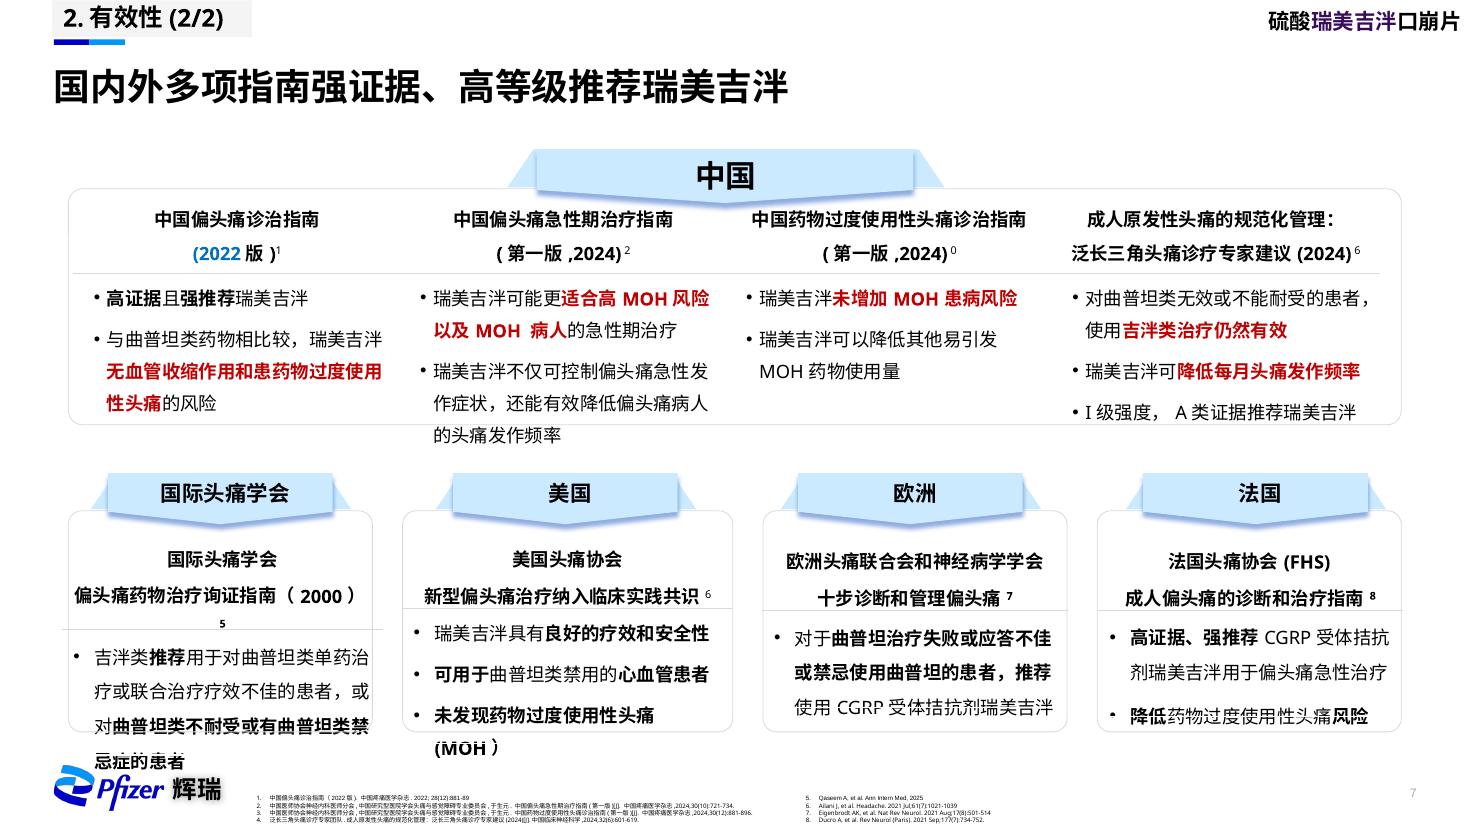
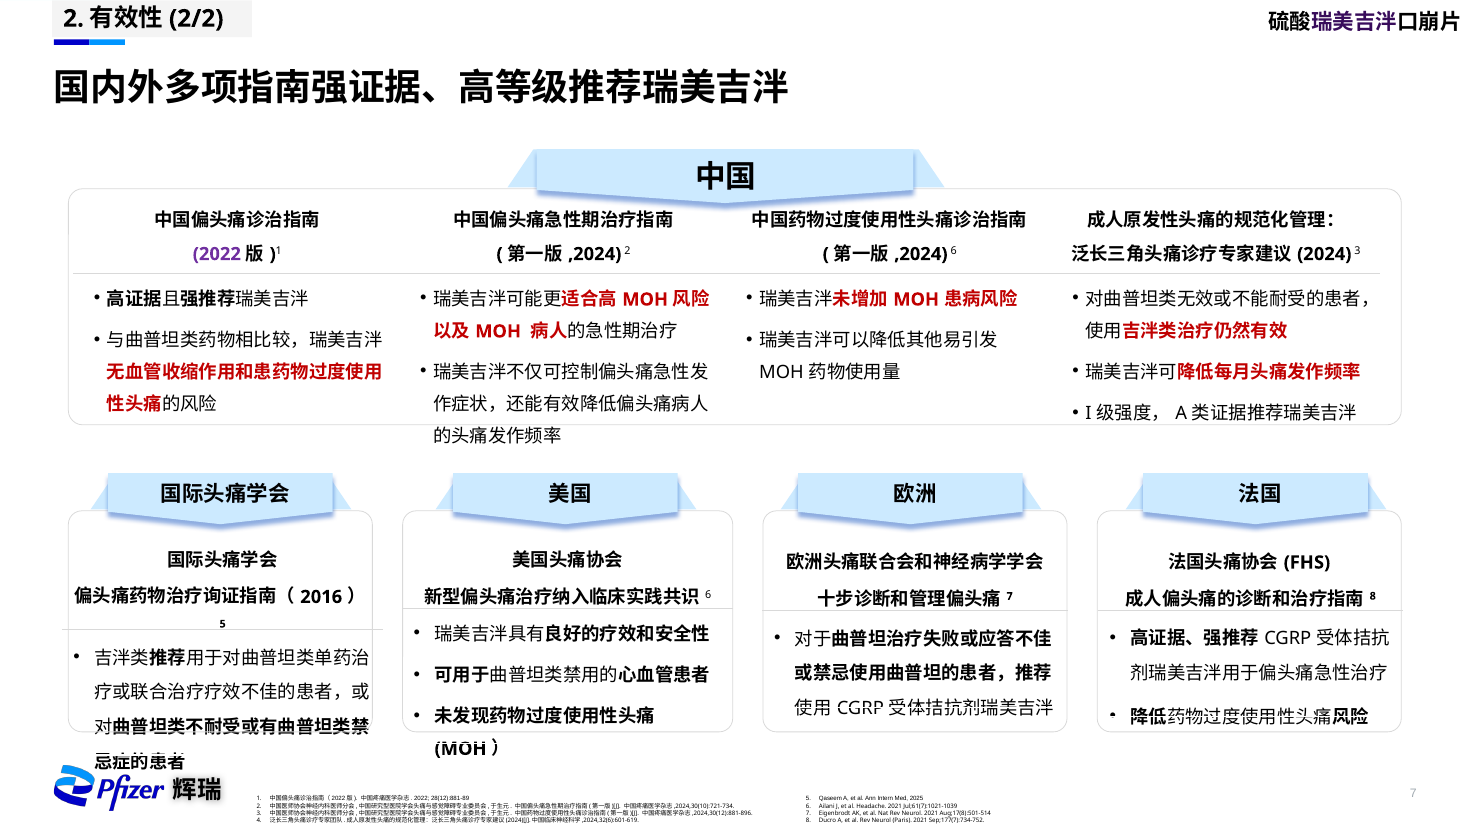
6 at (1357, 251): 6 -> 3
2022 at (217, 254) colour: blue -> purple
0 at (954, 251): 0 -> 6
2000: 2000 -> 2016
